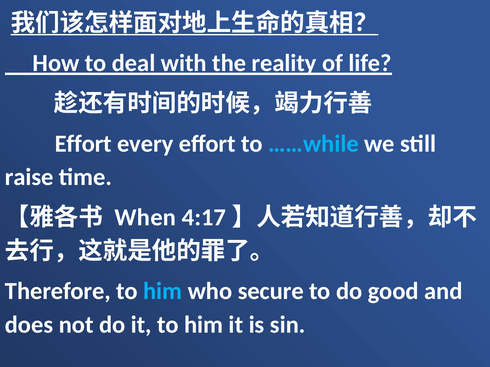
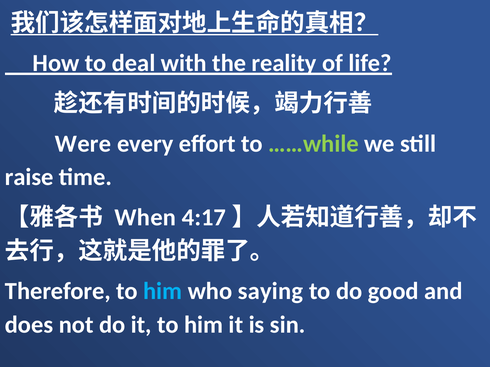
Effort at (83, 144): Effort -> Were
……while colour: light blue -> light green
secure: secure -> saying
